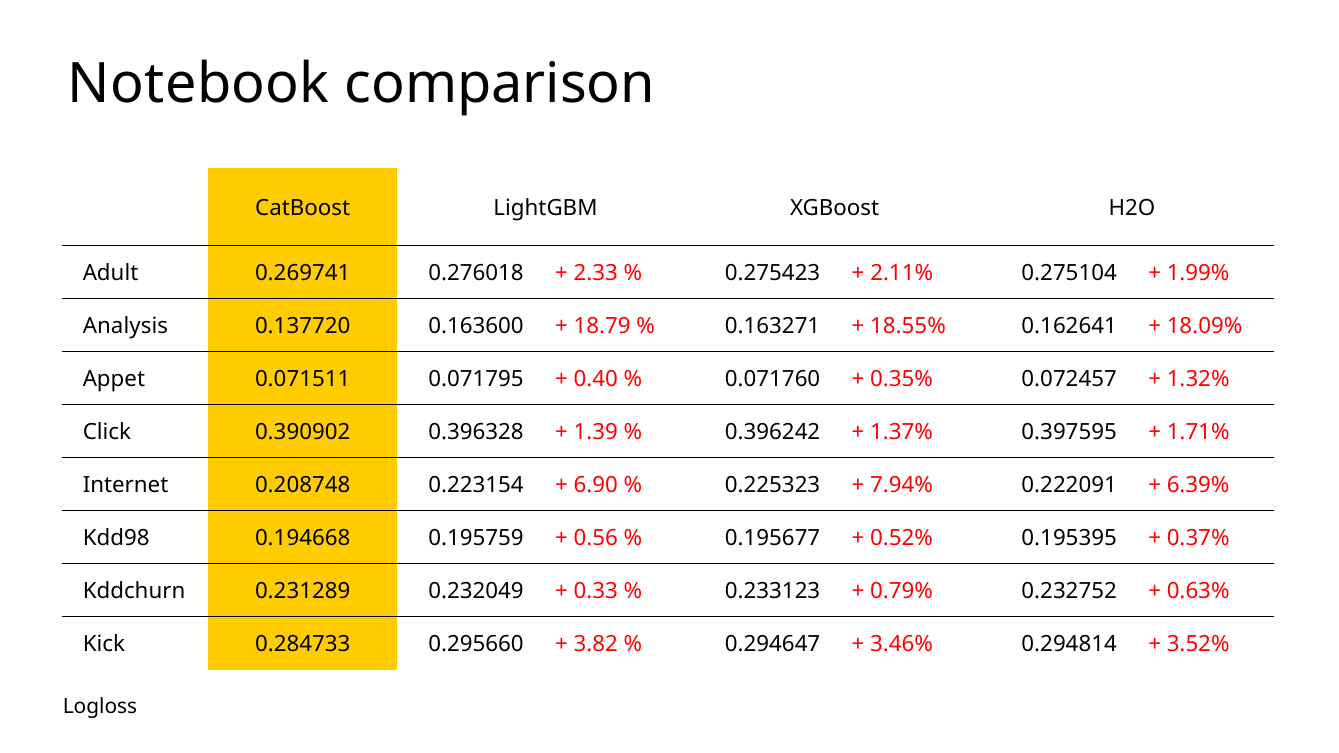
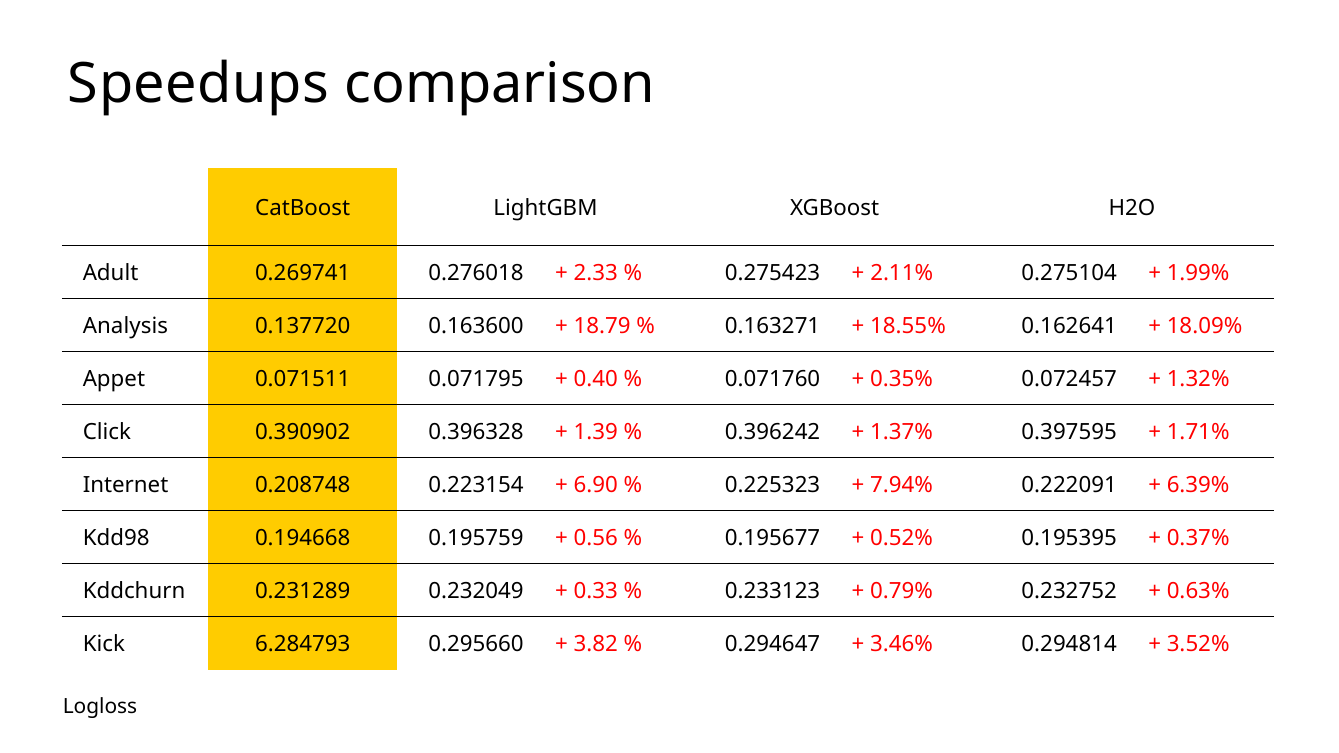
Notebook: Notebook -> Speedups
0.284733: 0.284733 -> 6.284793
